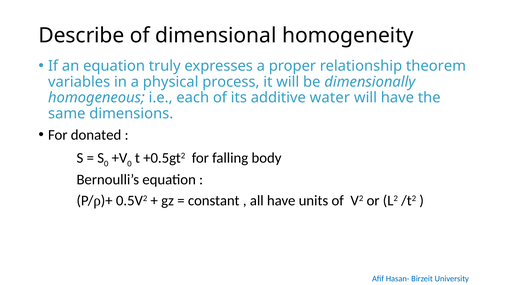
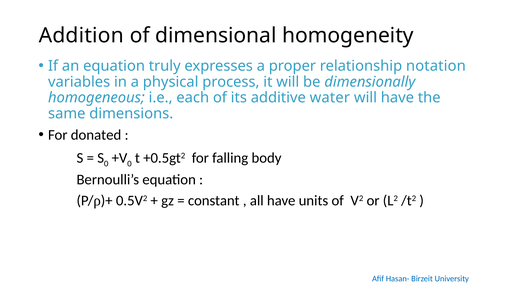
Describe: Describe -> Addition
theorem: theorem -> notation
